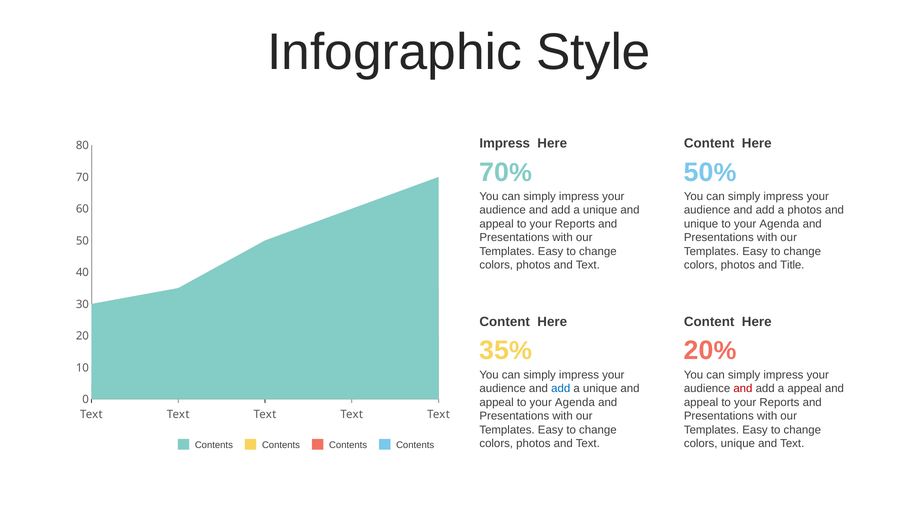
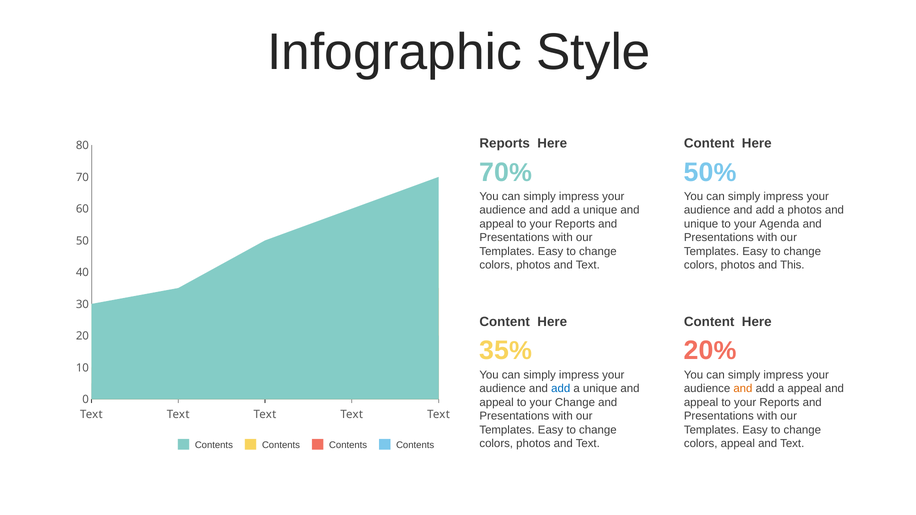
Impress at (505, 143): Impress -> Reports
Title: Title -> This
and at (743, 389) colour: red -> orange
appeal to your Agenda: Agenda -> Change
colors unique: unique -> appeal
